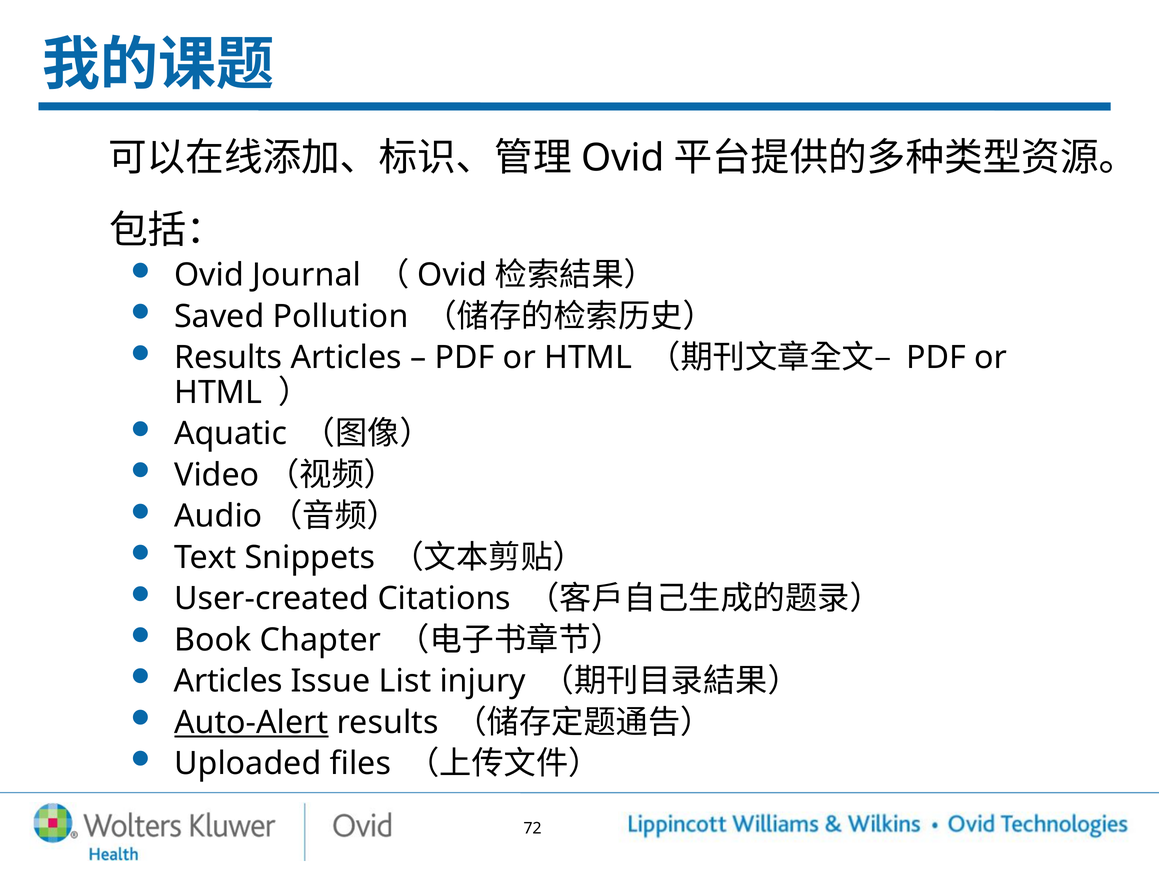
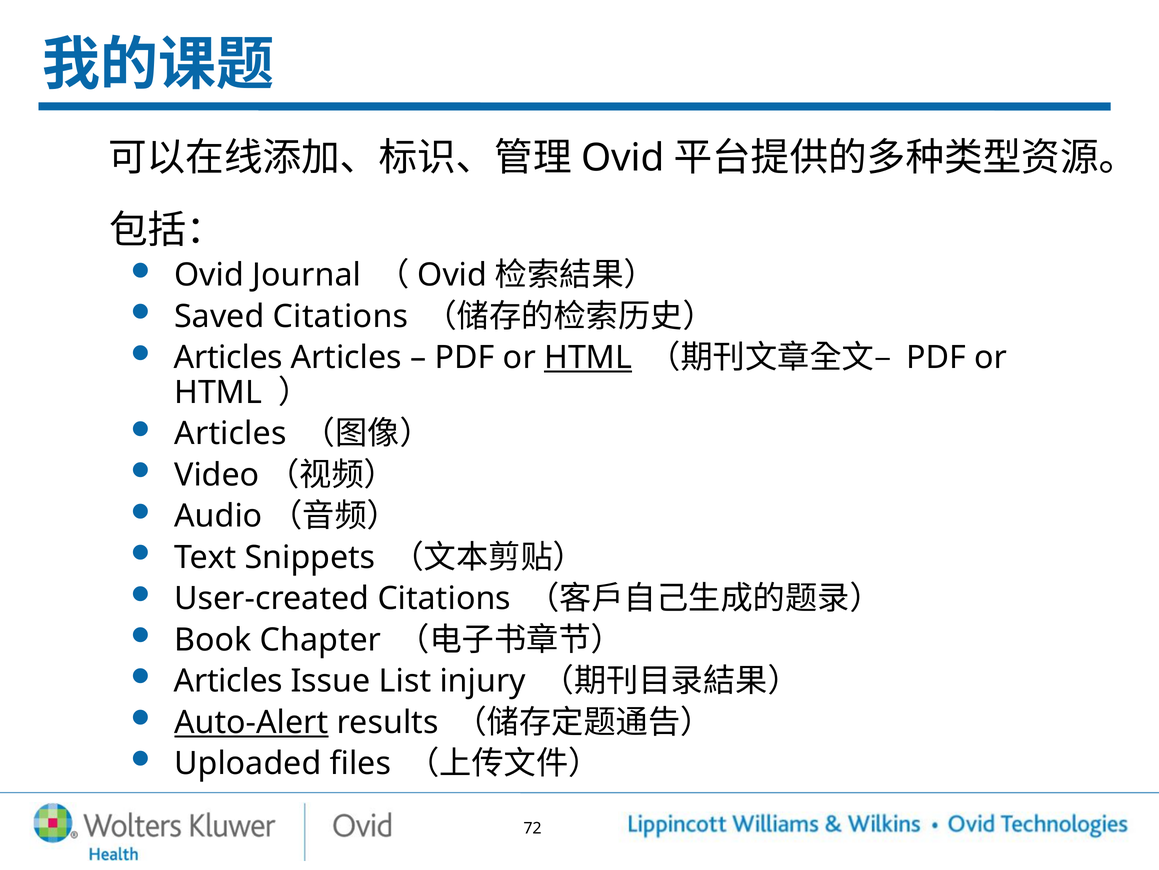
Saved Pollution: Pollution -> Citations
Results at (228, 357): Results -> Articles
HTML at (588, 357) underline: none -> present
Aquatic at (231, 433): Aquatic -> Articles
